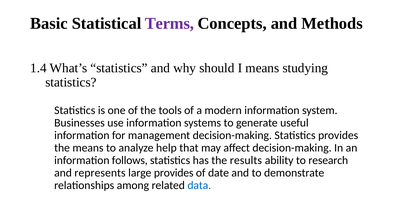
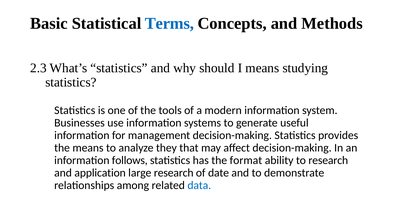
Terms colour: purple -> blue
1.4: 1.4 -> 2.3
help: help -> they
results: results -> format
represents: represents -> application
large provides: provides -> research
